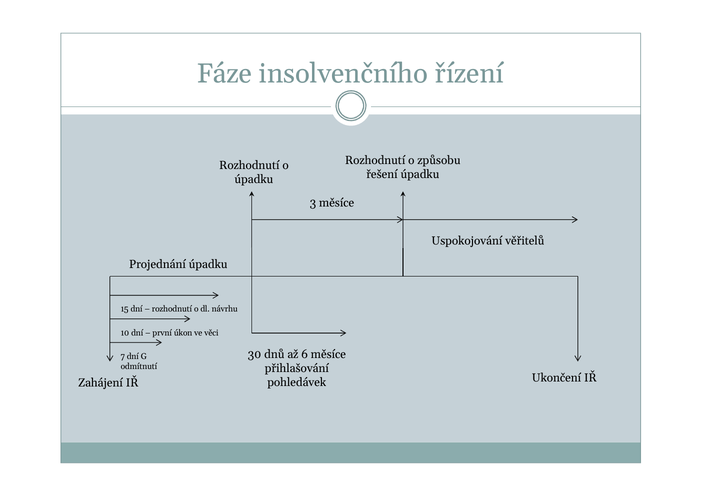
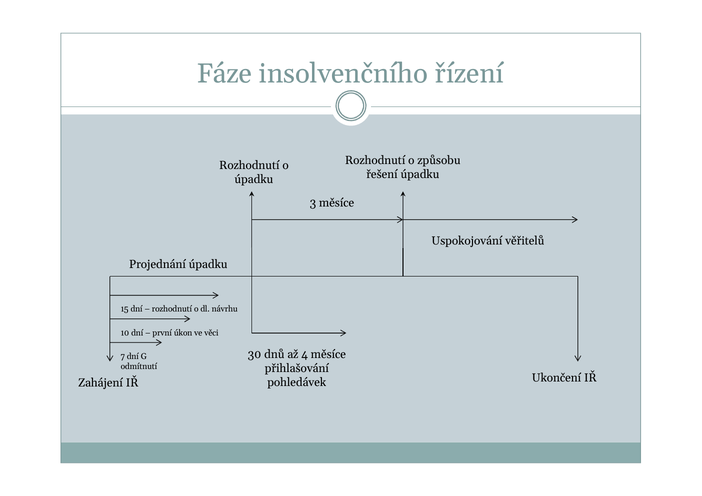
6: 6 -> 4
